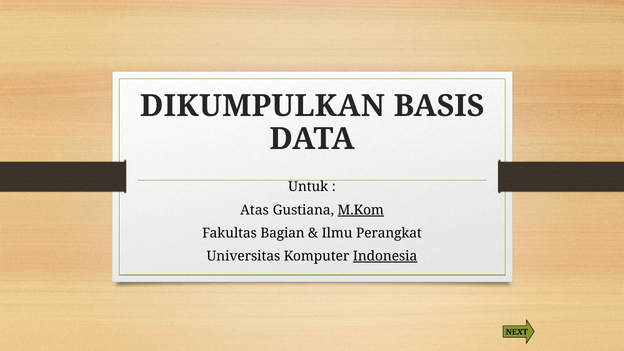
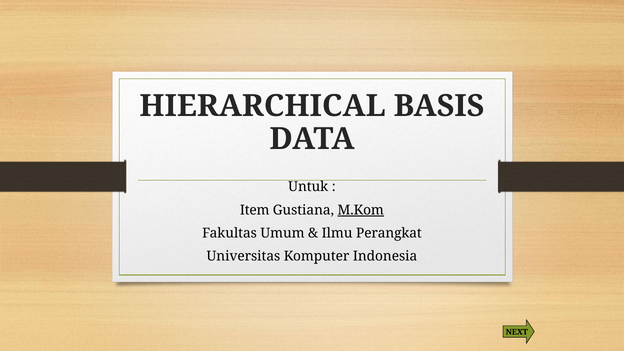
DIKUMPULKAN: DIKUMPULKAN -> HIERARCHICAL
Atas: Atas -> Item
Bagian: Bagian -> Umum
Indonesia underline: present -> none
